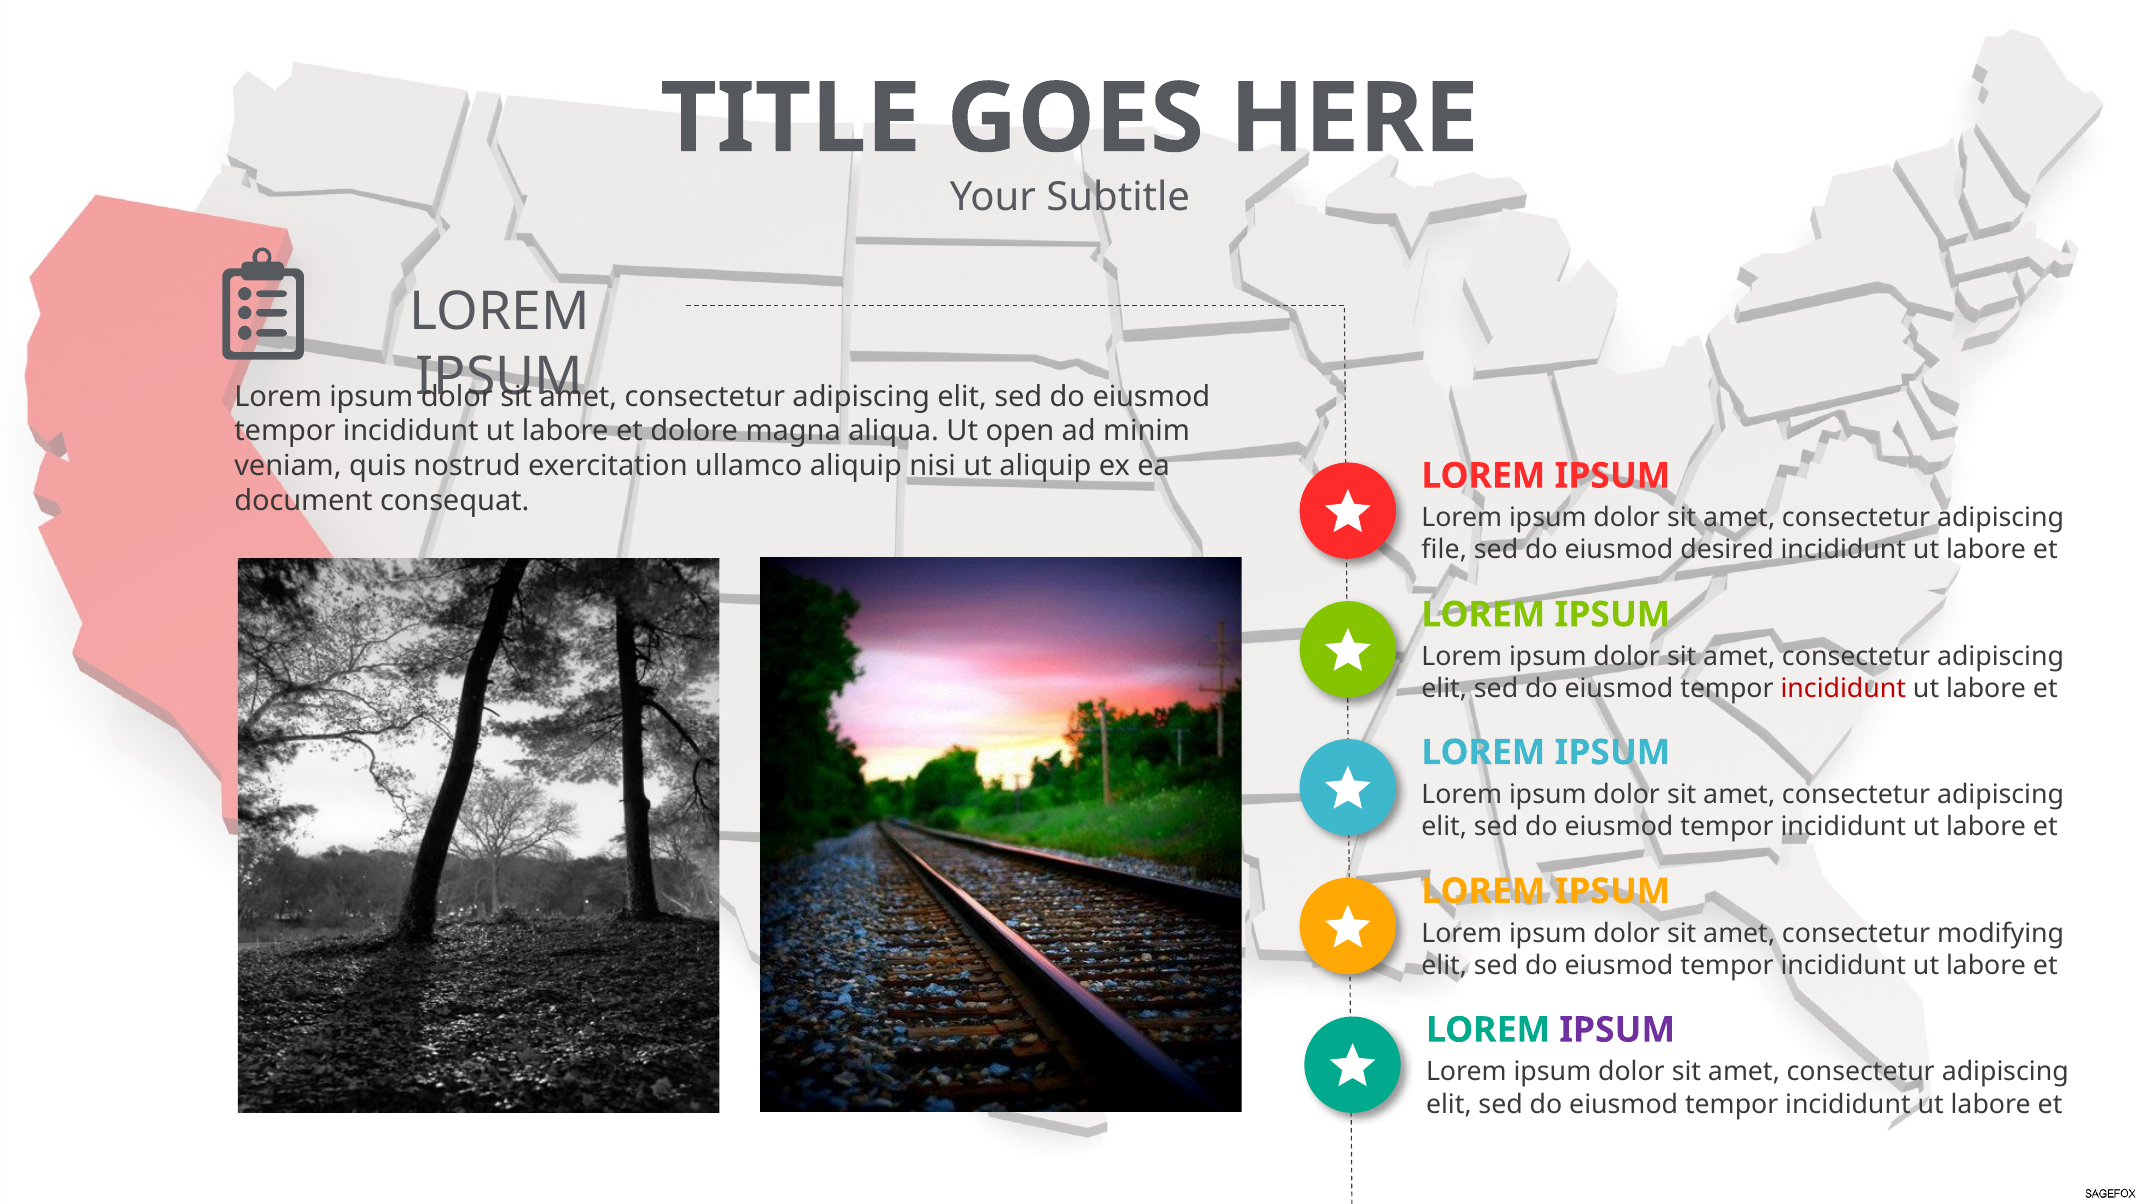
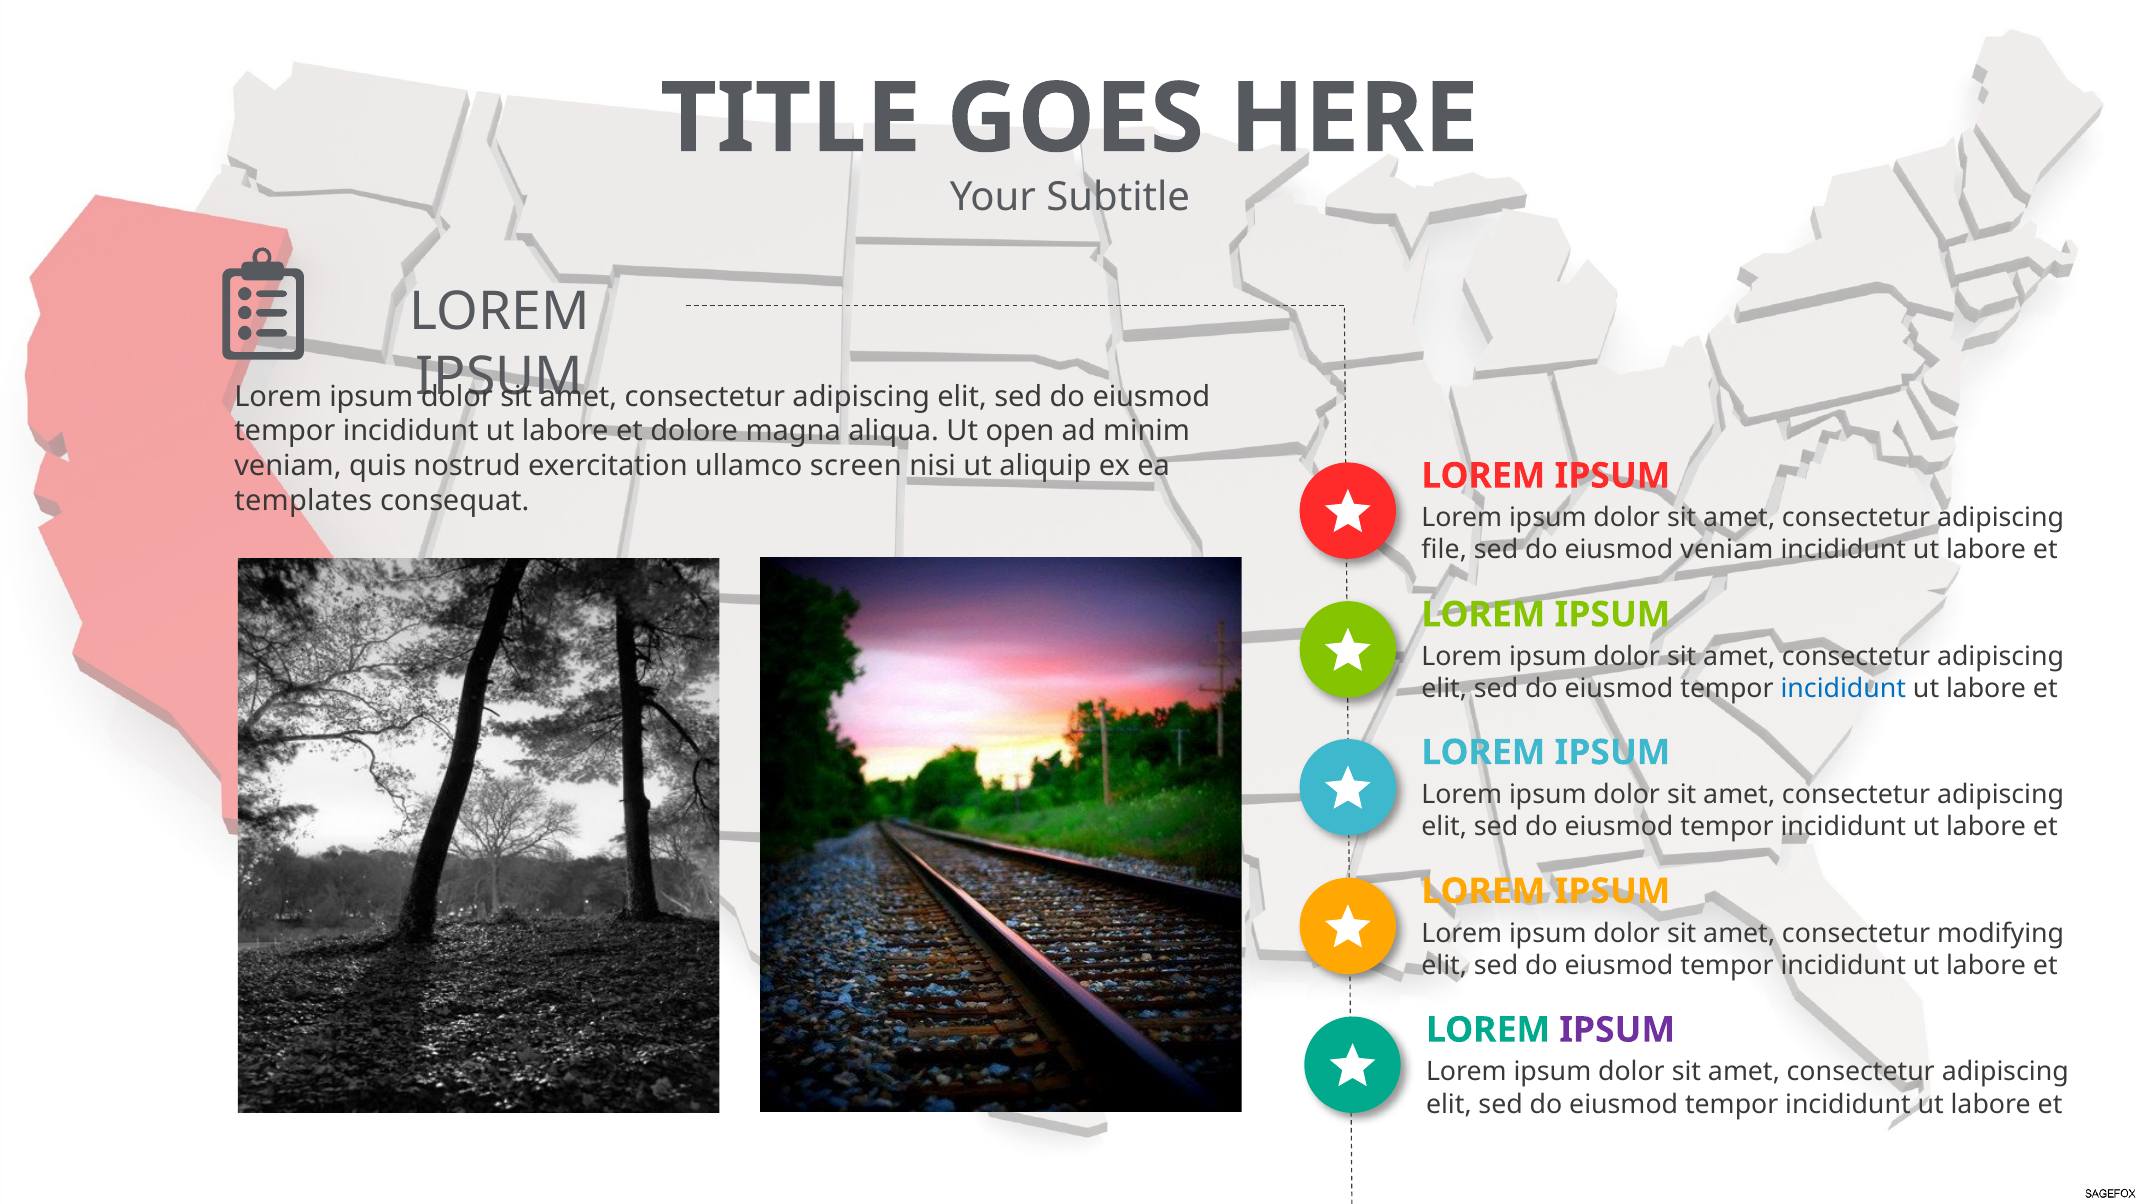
ullamco aliquip: aliquip -> screen
document: document -> templates
eiusmod desired: desired -> veniam
incididunt at (1843, 689) colour: red -> blue
